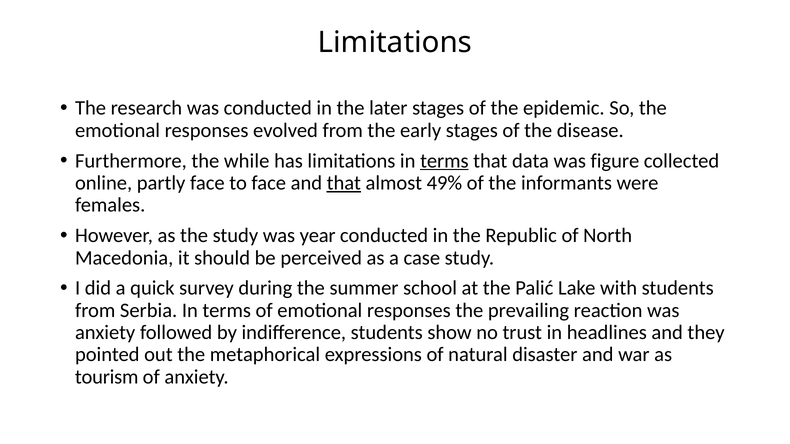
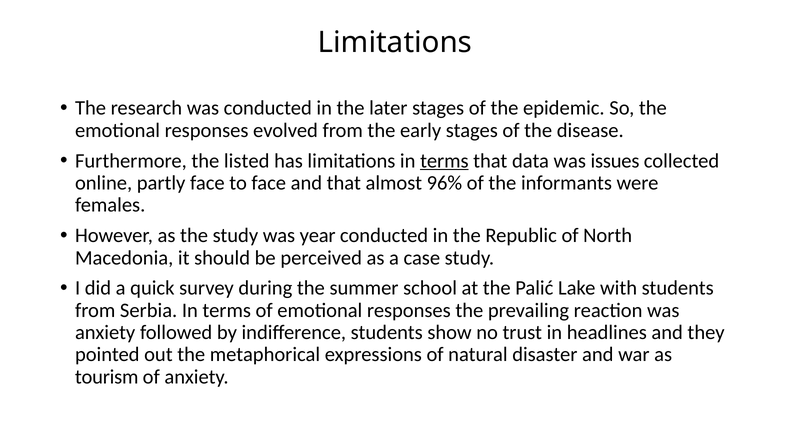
while: while -> listed
figure: figure -> issues
that at (344, 183) underline: present -> none
49%: 49% -> 96%
